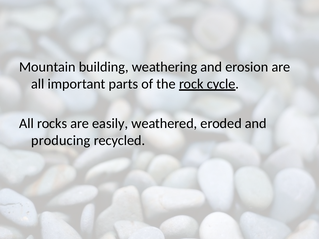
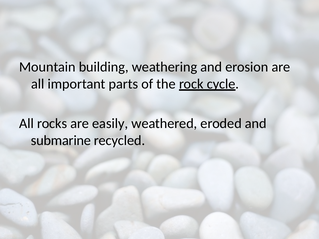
producing: producing -> submarine
